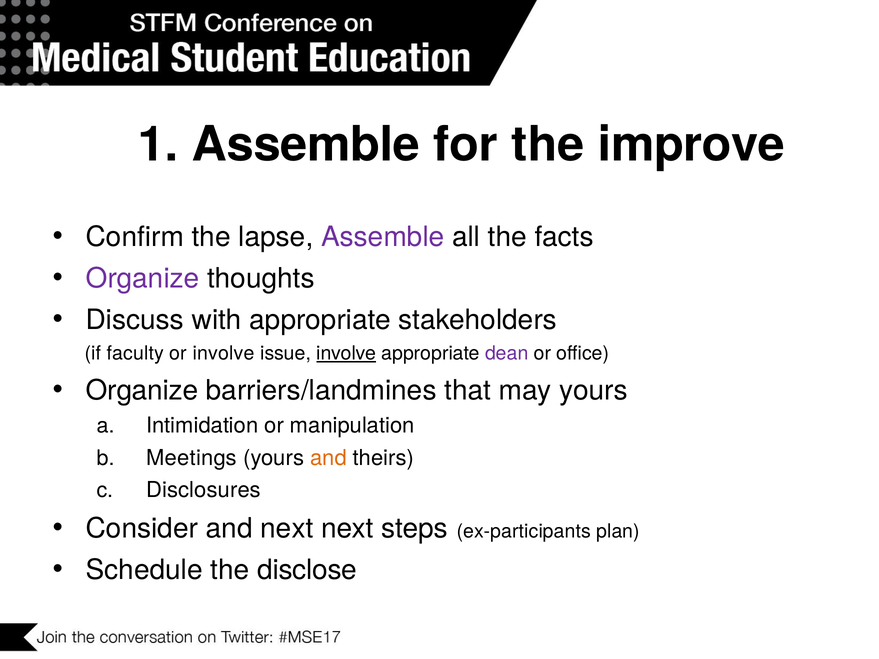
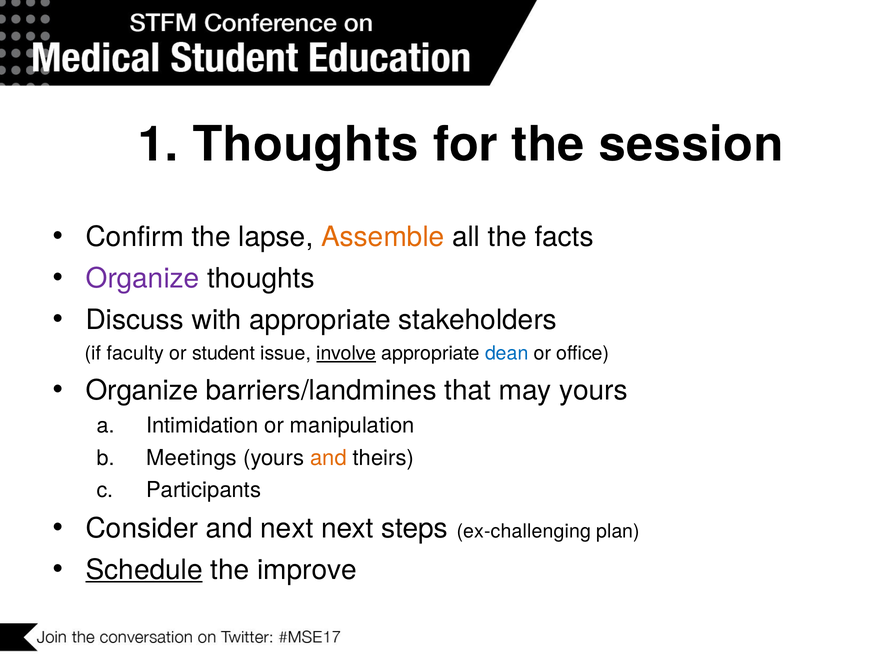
1 Assemble: Assemble -> Thoughts
improve: improve -> session
Assemble at (383, 237) colour: purple -> orange
or involve: involve -> student
dean colour: purple -> blue
Disclosures: Disclosures -> Participants
ex-participants: ex-participants -> ex-challenging
Schedule underline: none -> present
disclose: disclose -> improve
